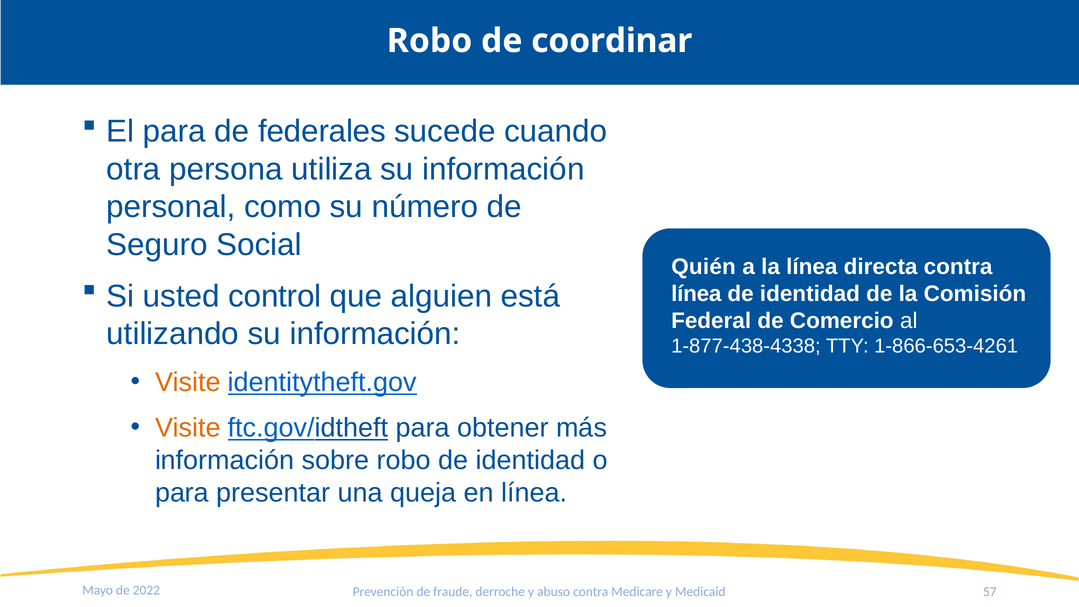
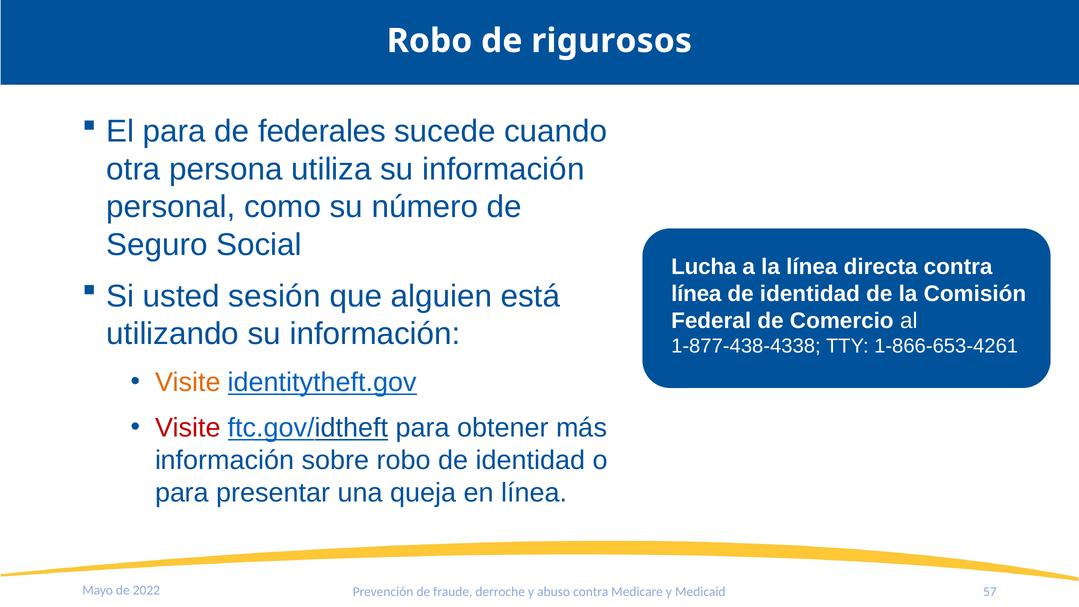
coordinar: coordinar -> rigurosos
Quién: Quién -> Lucha
control: control -> sesión
Visite at (188, 428) colour: orange -> red
